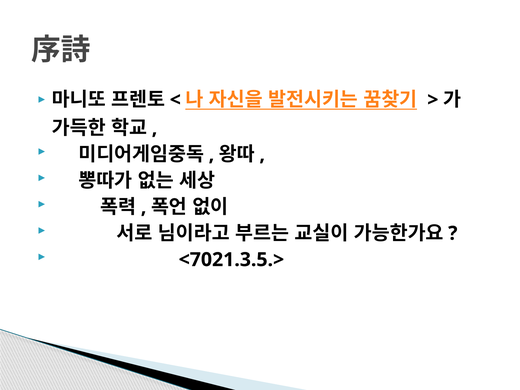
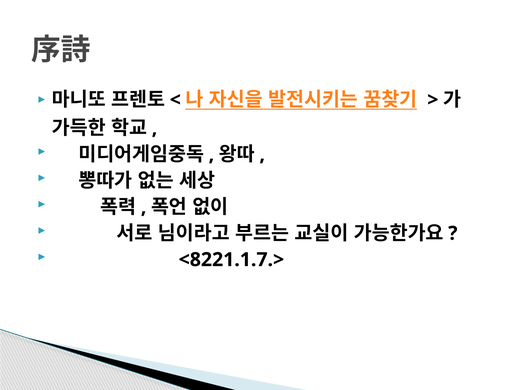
<7021.3.5.>: <7021.3.5.> -> <8221.1.7.>
